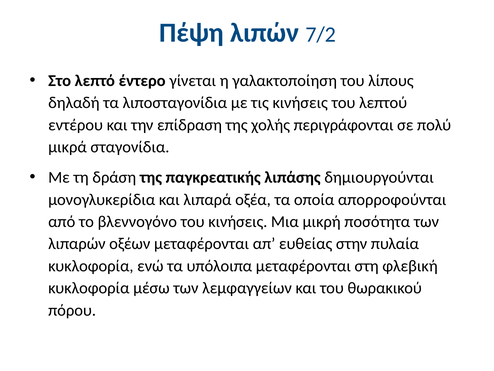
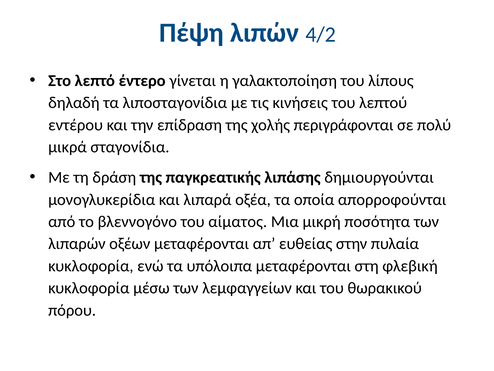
7/2: 7/2 -> 4/2
του κινήσεις: κινήσεις -> αίματος
